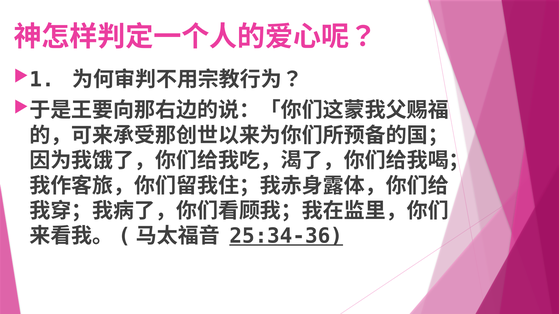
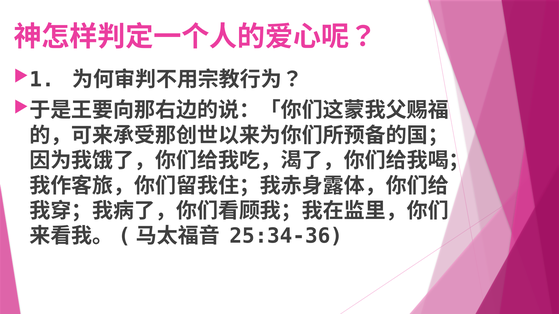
25:34-36 underline: present -> none
